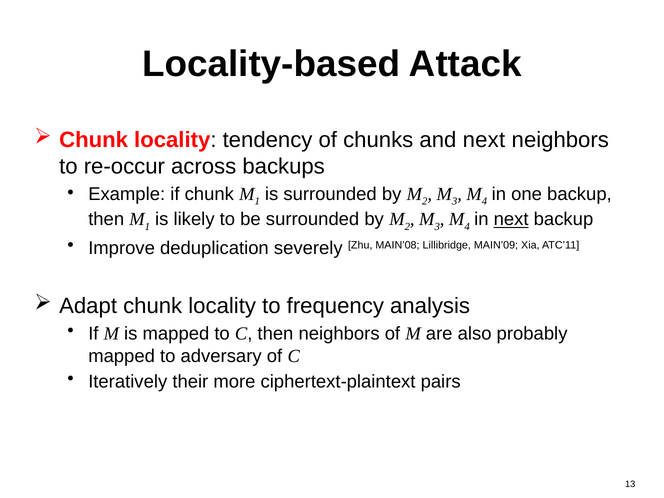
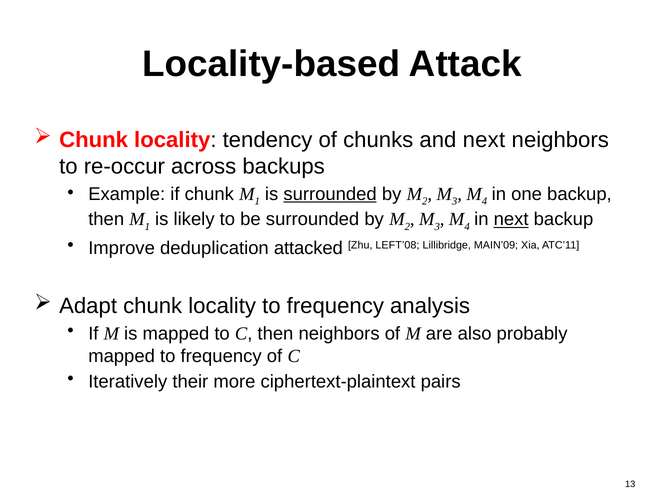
surrounded at (330, 194) underline: none -> present
severely: severely -> attacked
MAIN’08: MAIN’08 -> LEFT’08
mapped to adversary: adversary -> frequency
